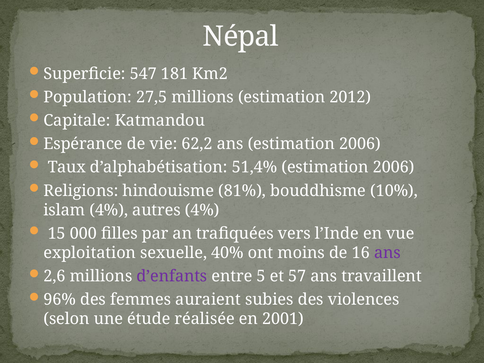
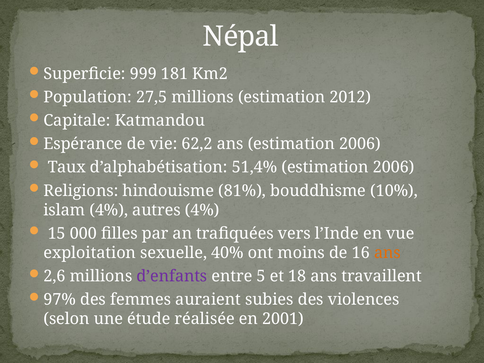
547: 547 -> 999
ans at (387, 253) colour: purple -> orange
57: 57 -> 18
96%: 96% -> 97%
